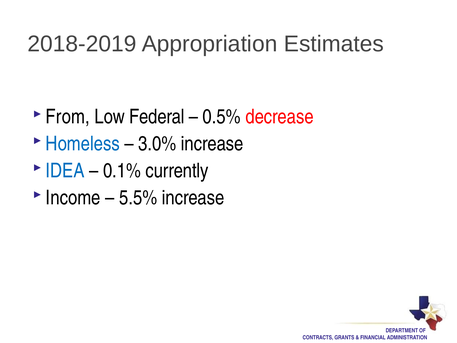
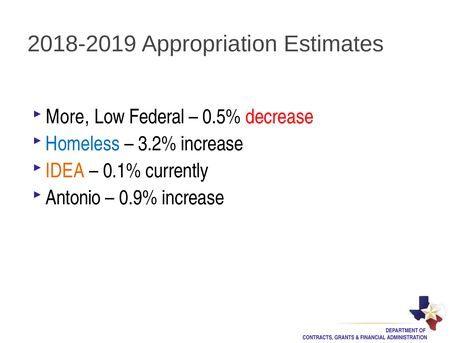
From: From -> More
3.0%: 3.0% -> 3.2%
IDEA colour: blue -> orange
Income: Income -> Antonio
5.5%: 5.5% -> 0.9%
